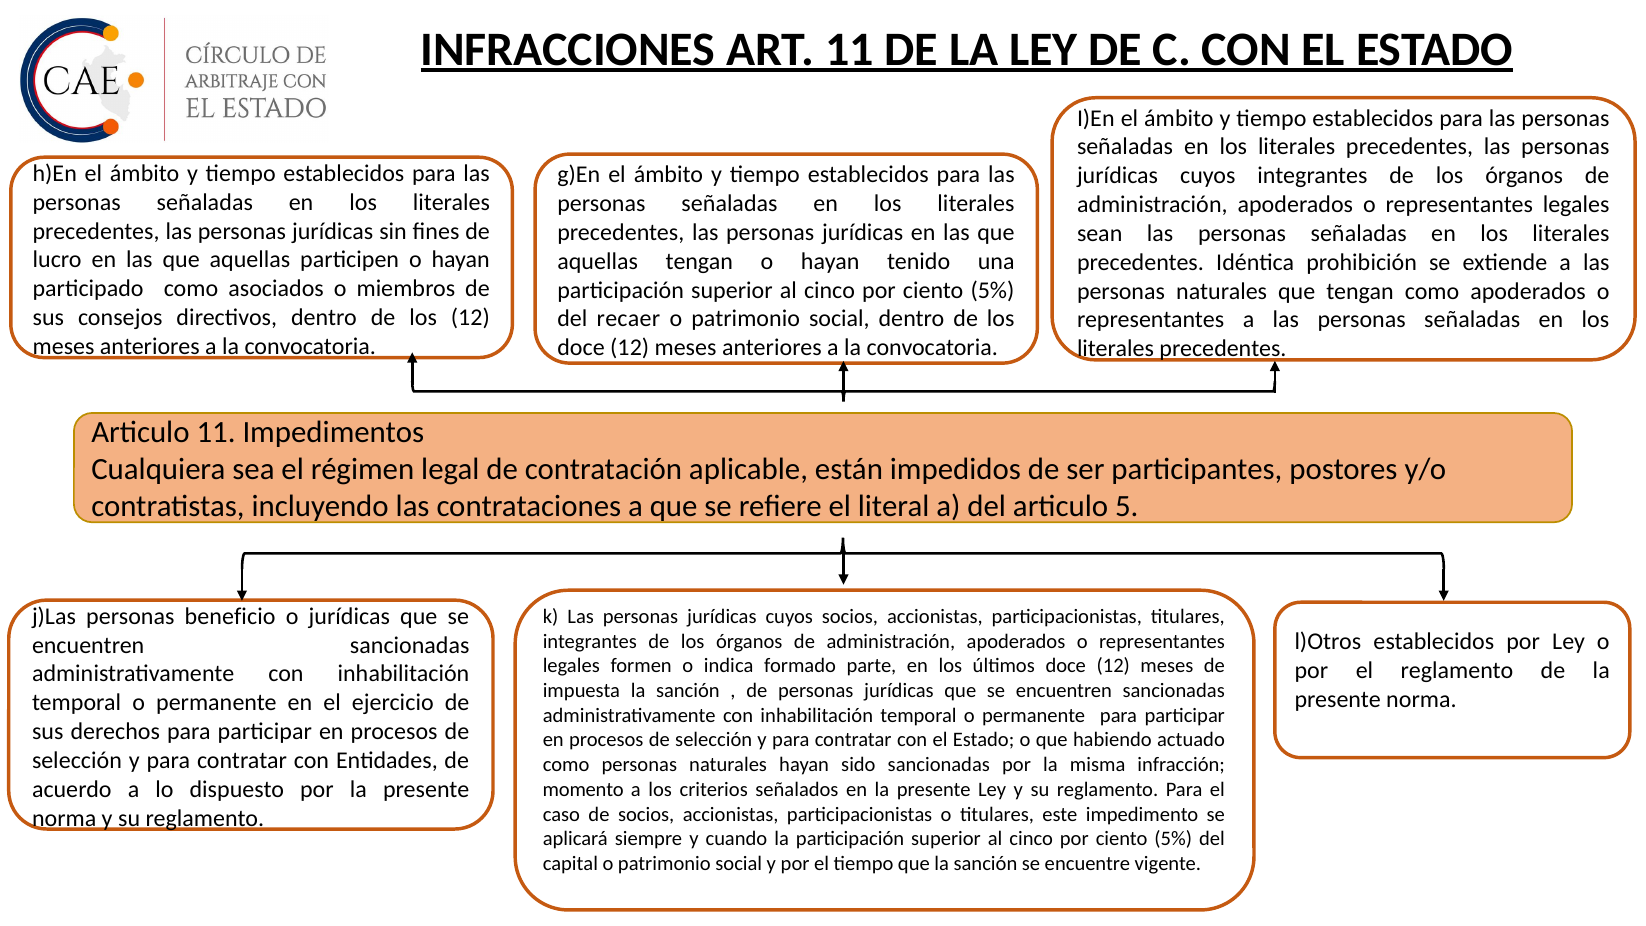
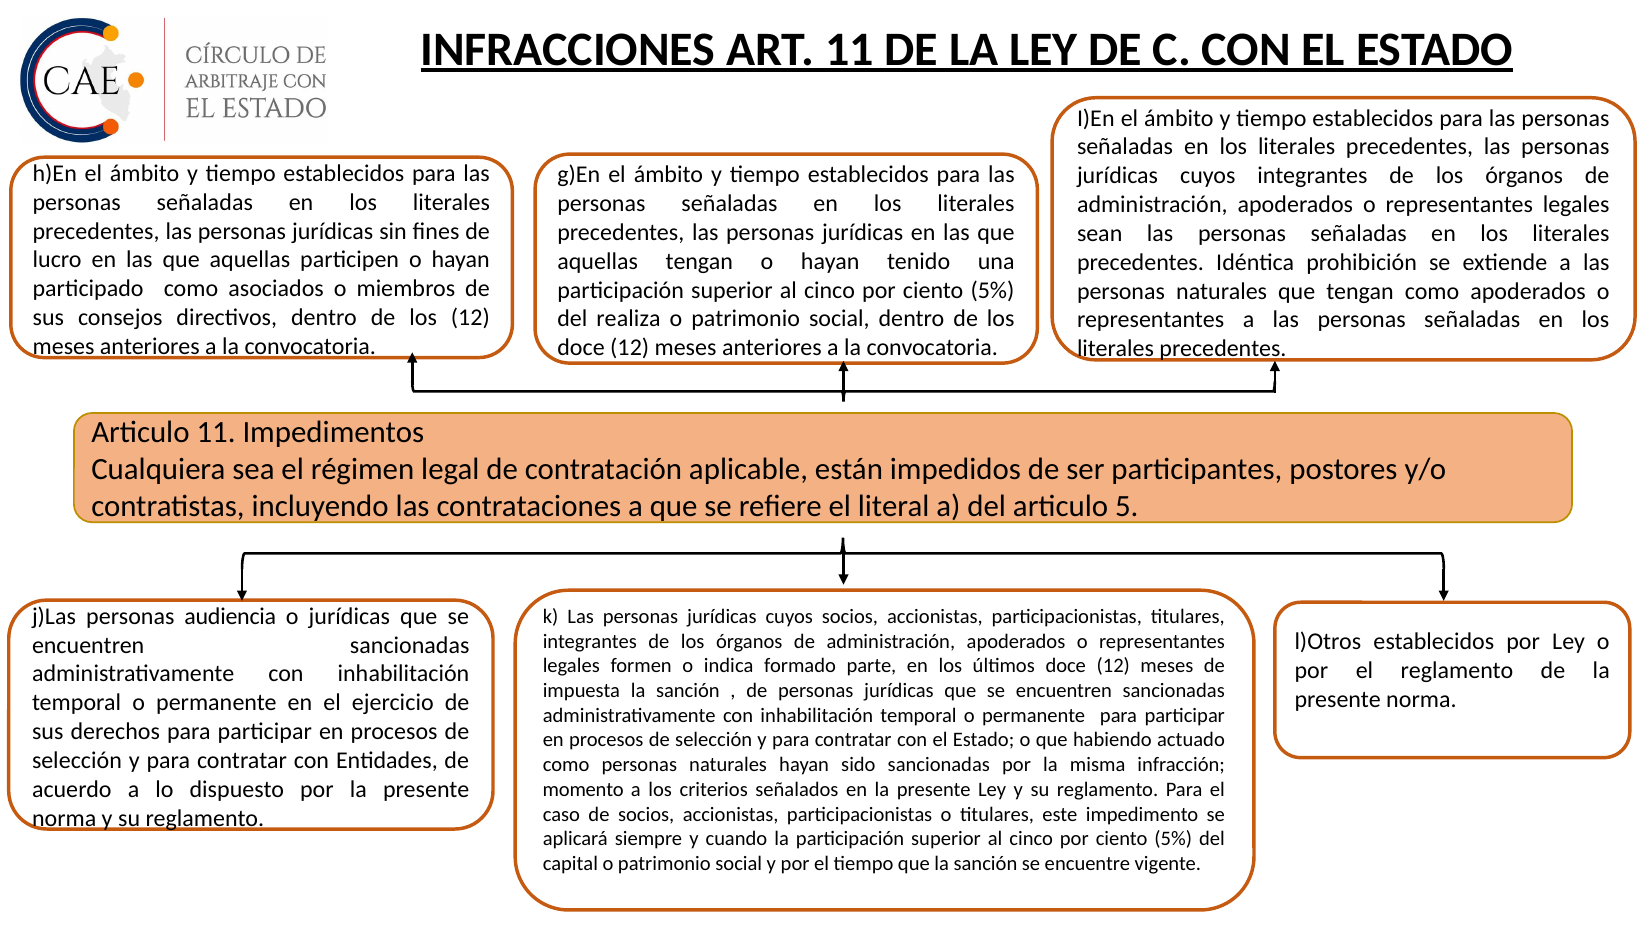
recaer: recaer -> realiza
beneficio: beneficio -> audiencia
